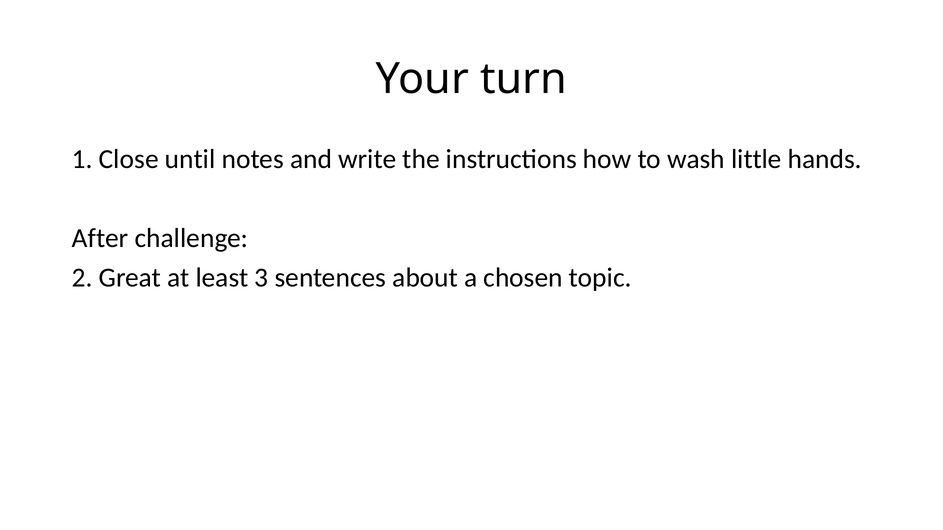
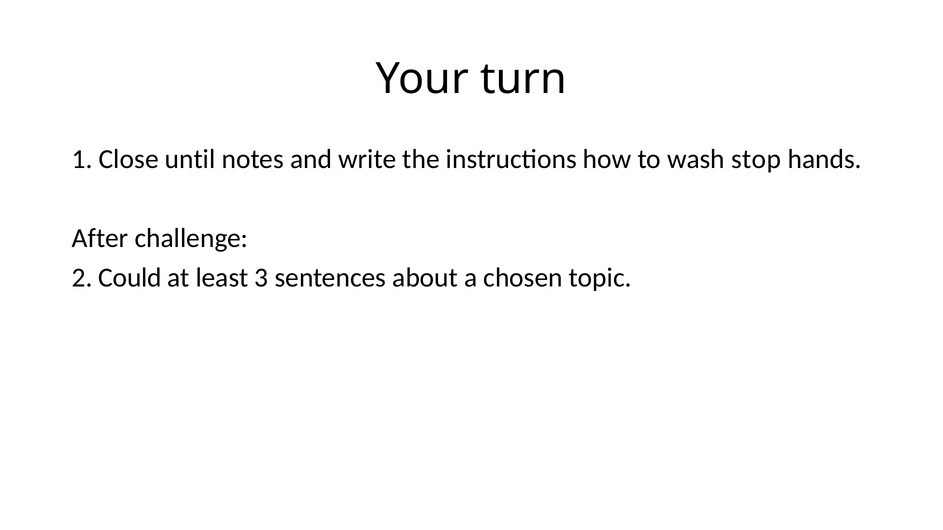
little: little -> stop
Great: Great -> Could
